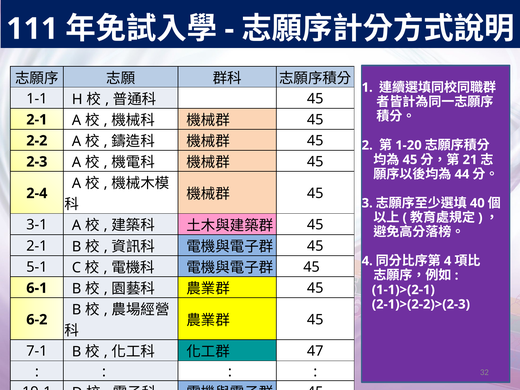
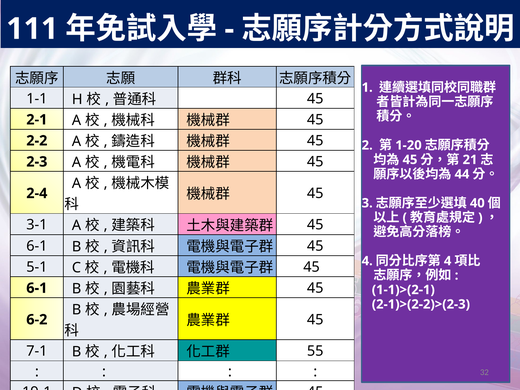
2-1 at (37, 246): 2-1 -> 6-1
47: 47 -> 55
